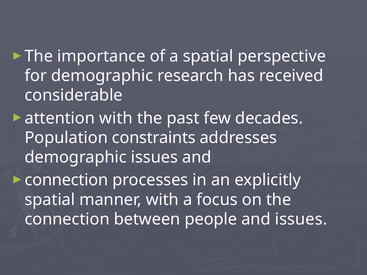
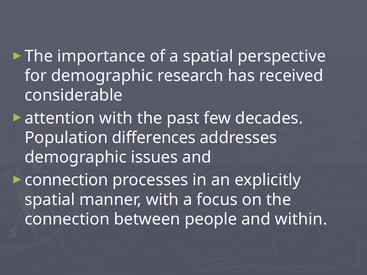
constraints: constraints -> differences
and issues: issues -> within
